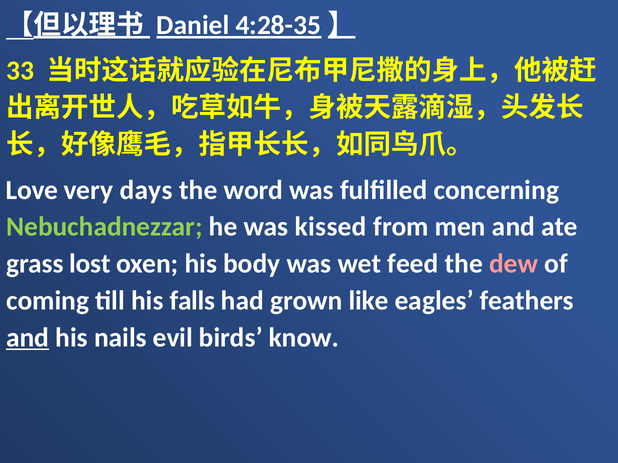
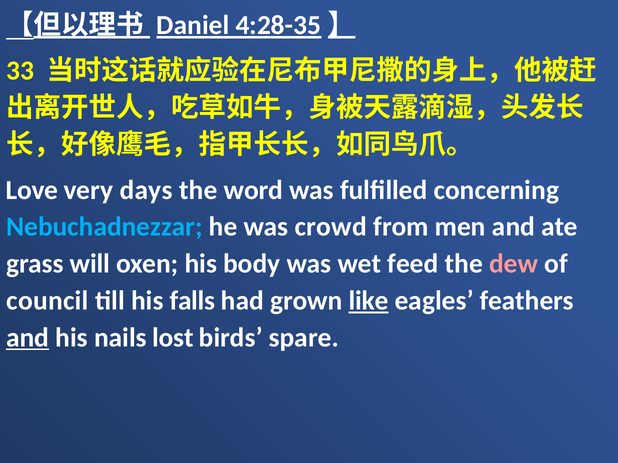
Nebuchadnezzar colour: light green -> light blue
kissed: kissed -> crowd
lost: lost -> will
coming: coming -> council
like underline: none -> present
evil: evil -> lost
know: know -> spare
